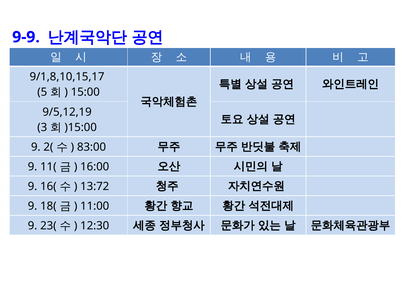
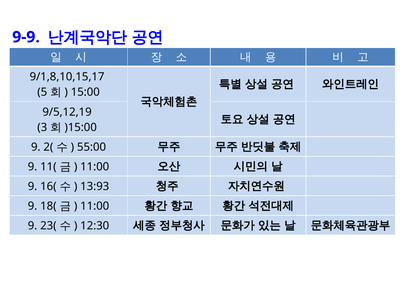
83:00: 83:00 -> 55:00
16:00 at (95, 167): 16:00 -> 11:00
13:72: 13:72 -> 13:93
